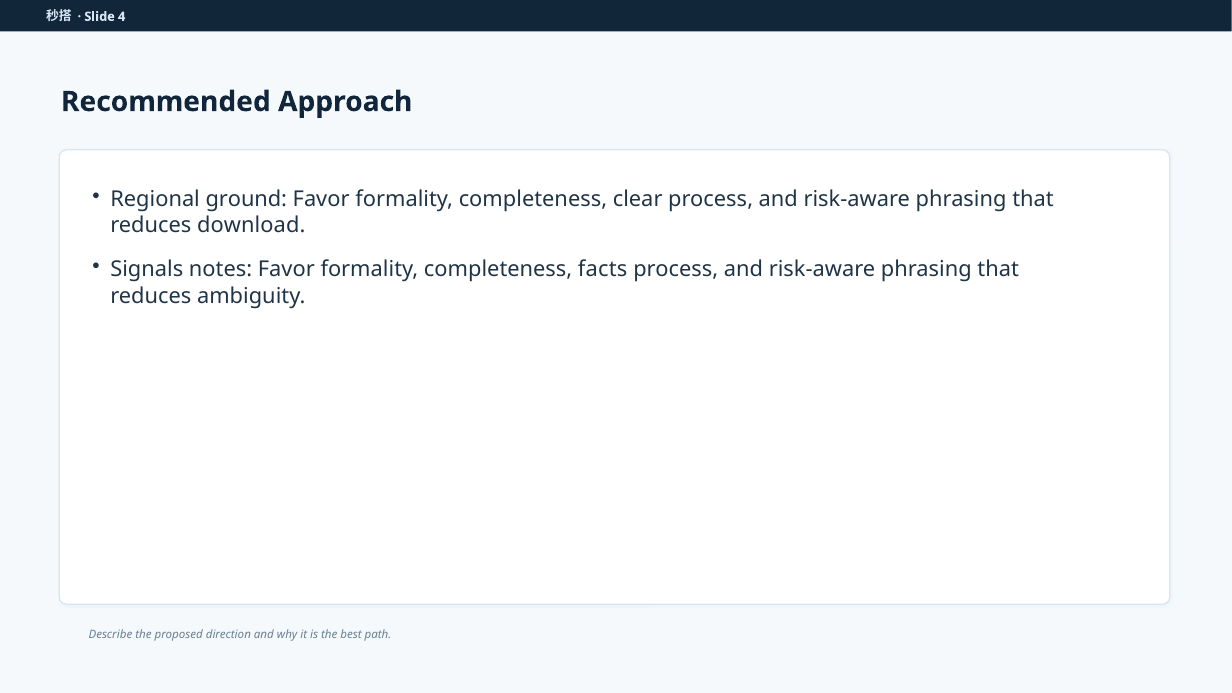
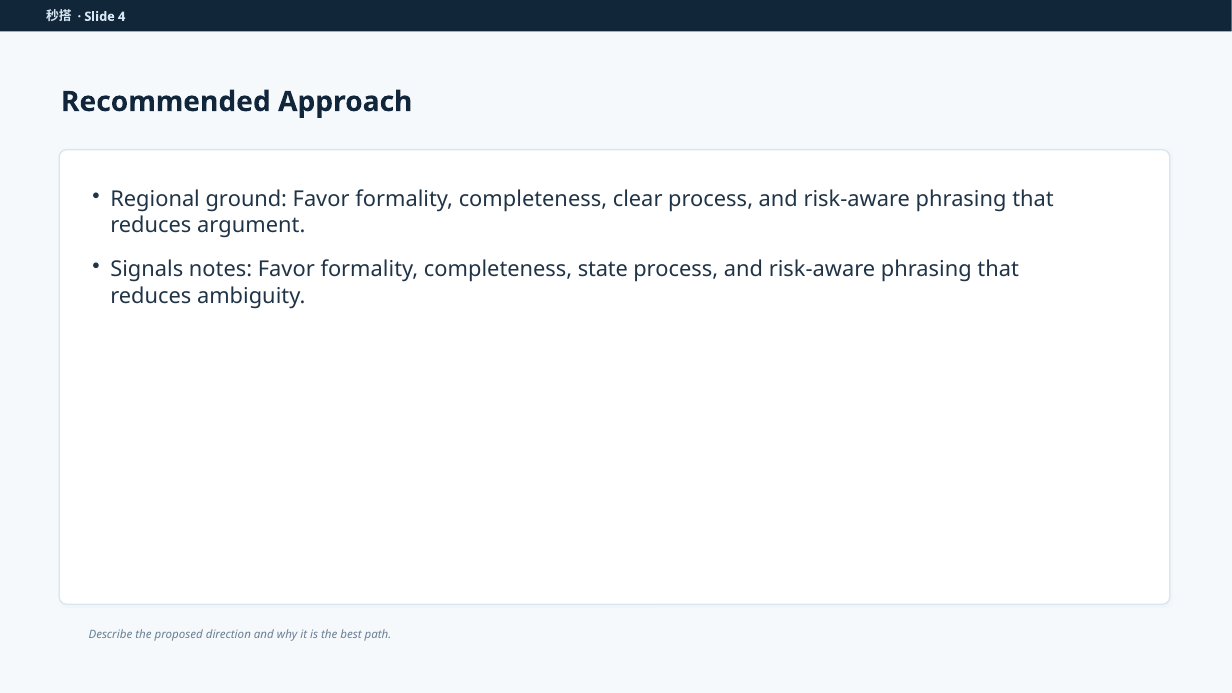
download: download -> argument
facts: facts -> state
